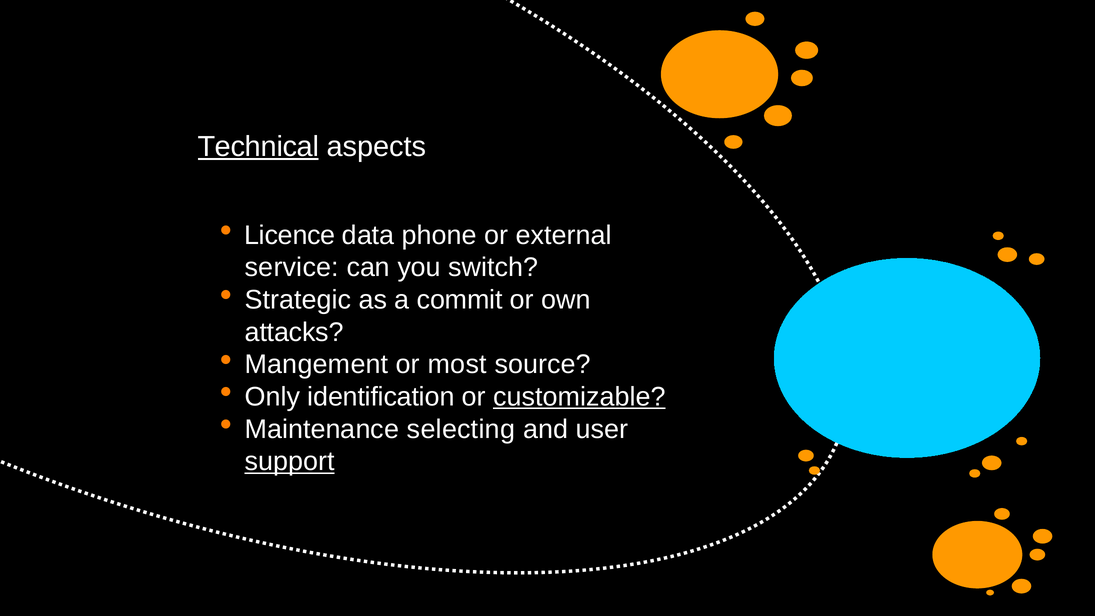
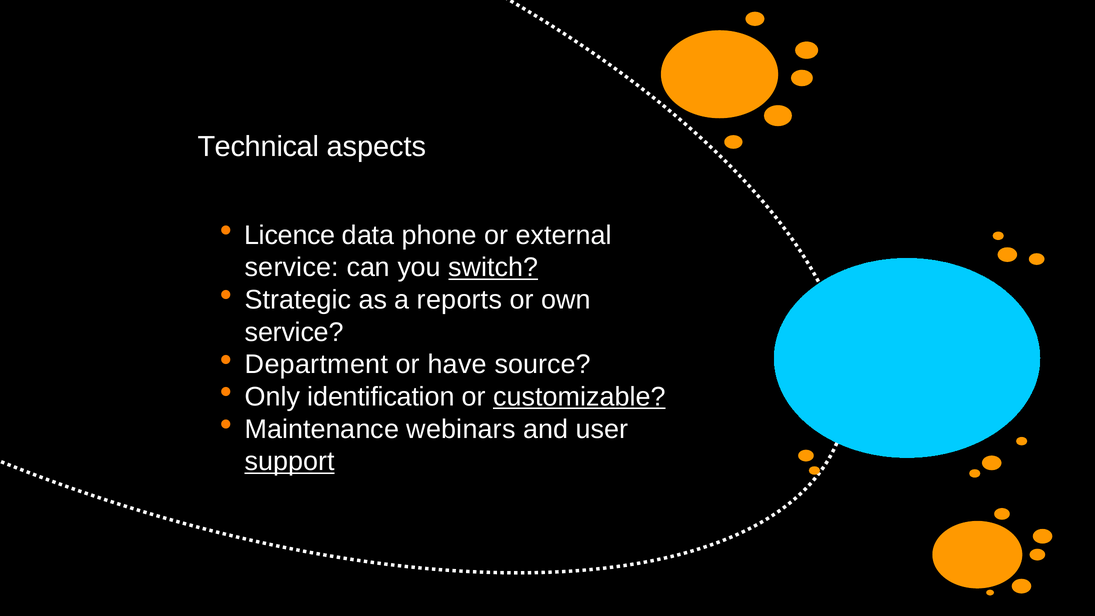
Technical underline: present -> none
switch underline: none -> present
commit: commit -> reports
attacks at (294, 332): attacks -> service
Mangement: Mangement -> Department
most: most -> have
selecting: selecting -> webinars
